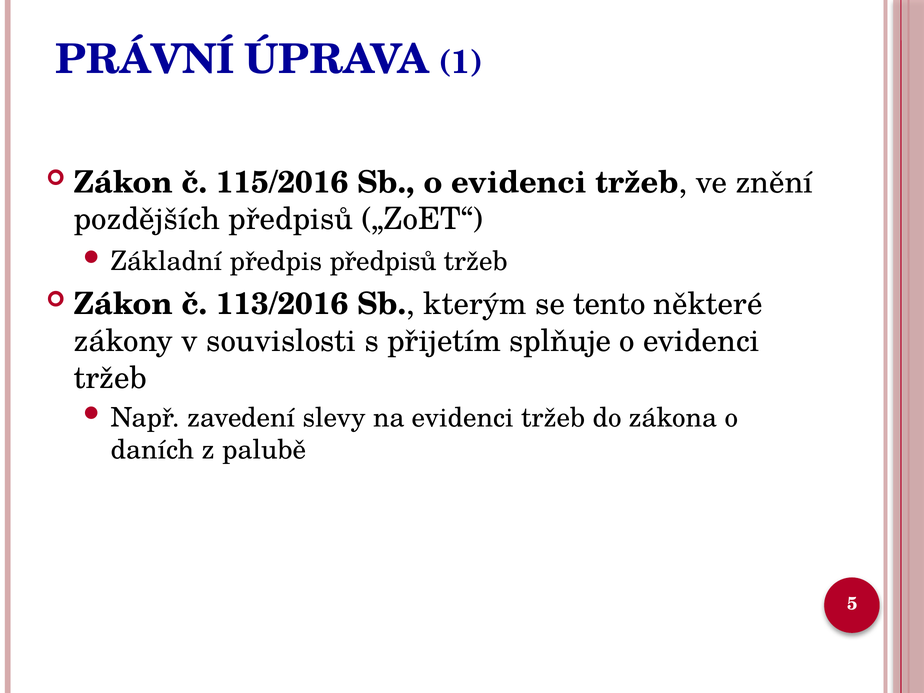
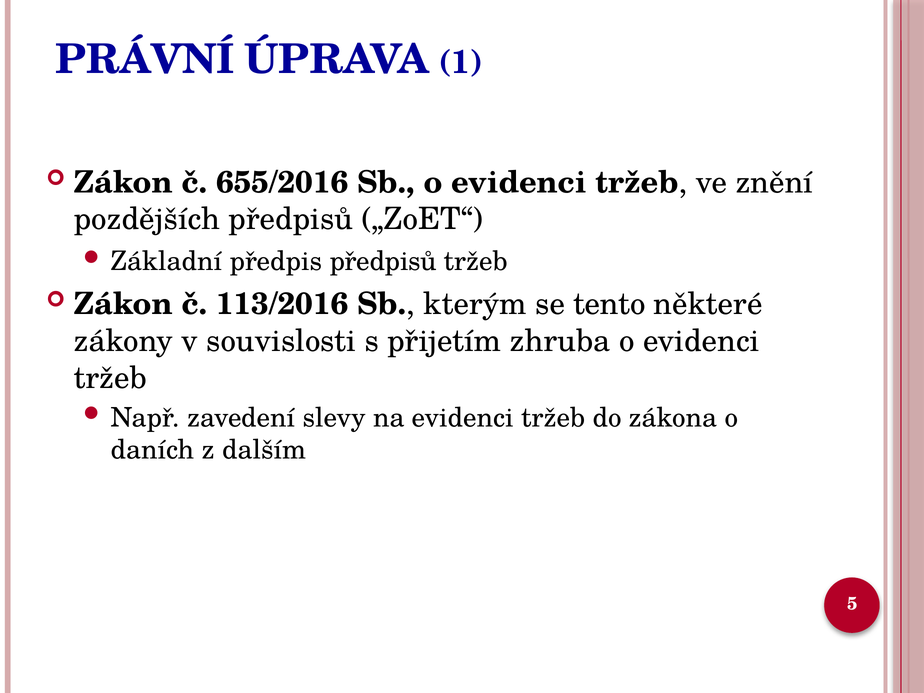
115/2016: 115/2016 -> 655/2016
splňuje: splňuje -> zhruba
palubě: palubě -> dalším
